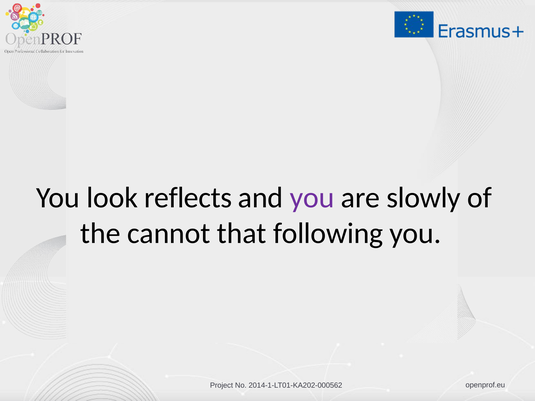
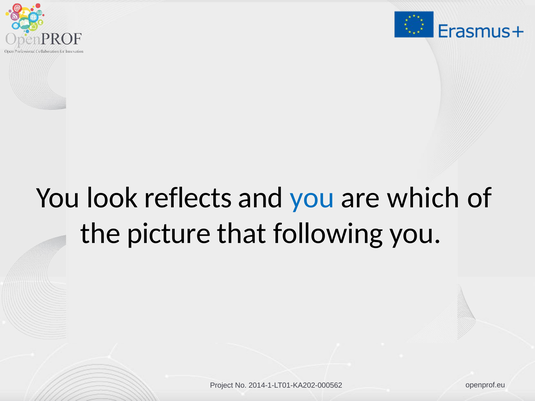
you at (312, 198) colour: purple -> blue
slowly: slowly -> which
cannot: cannot -> picture
